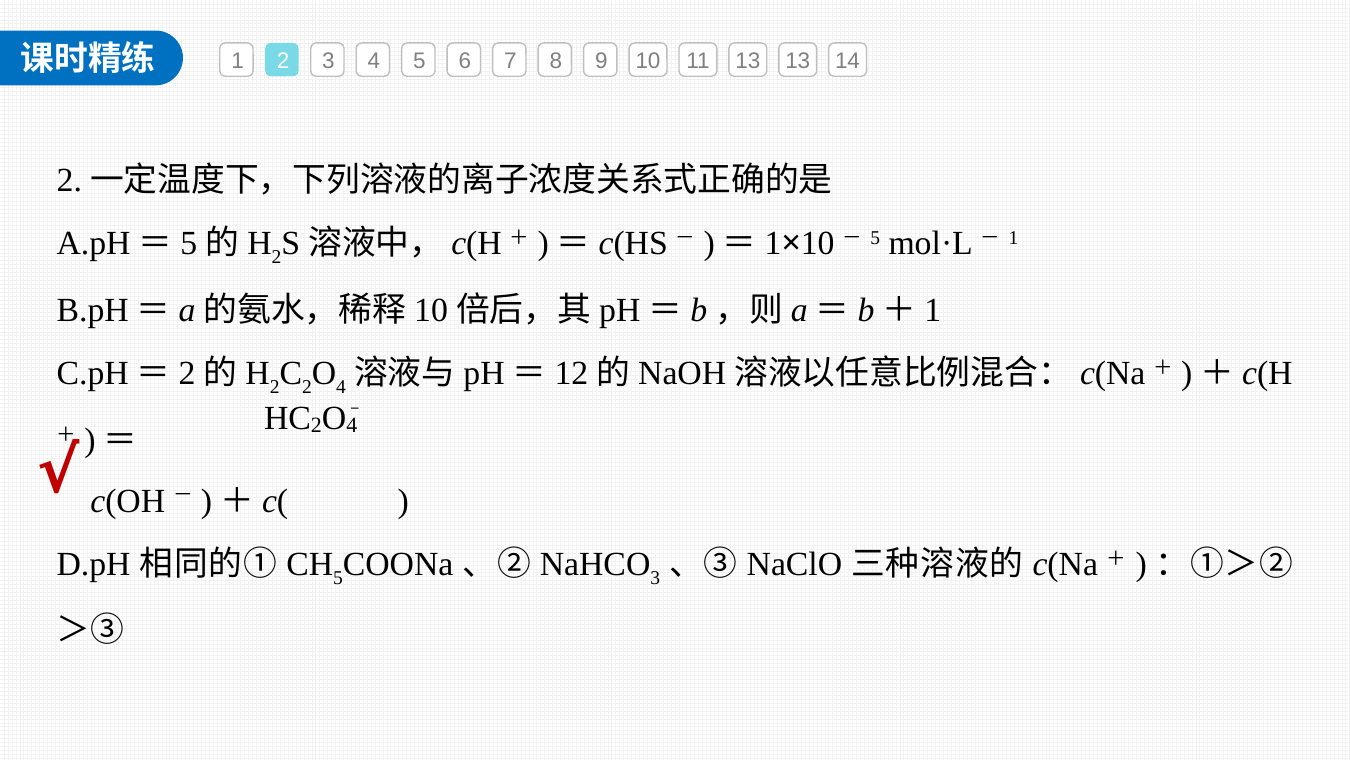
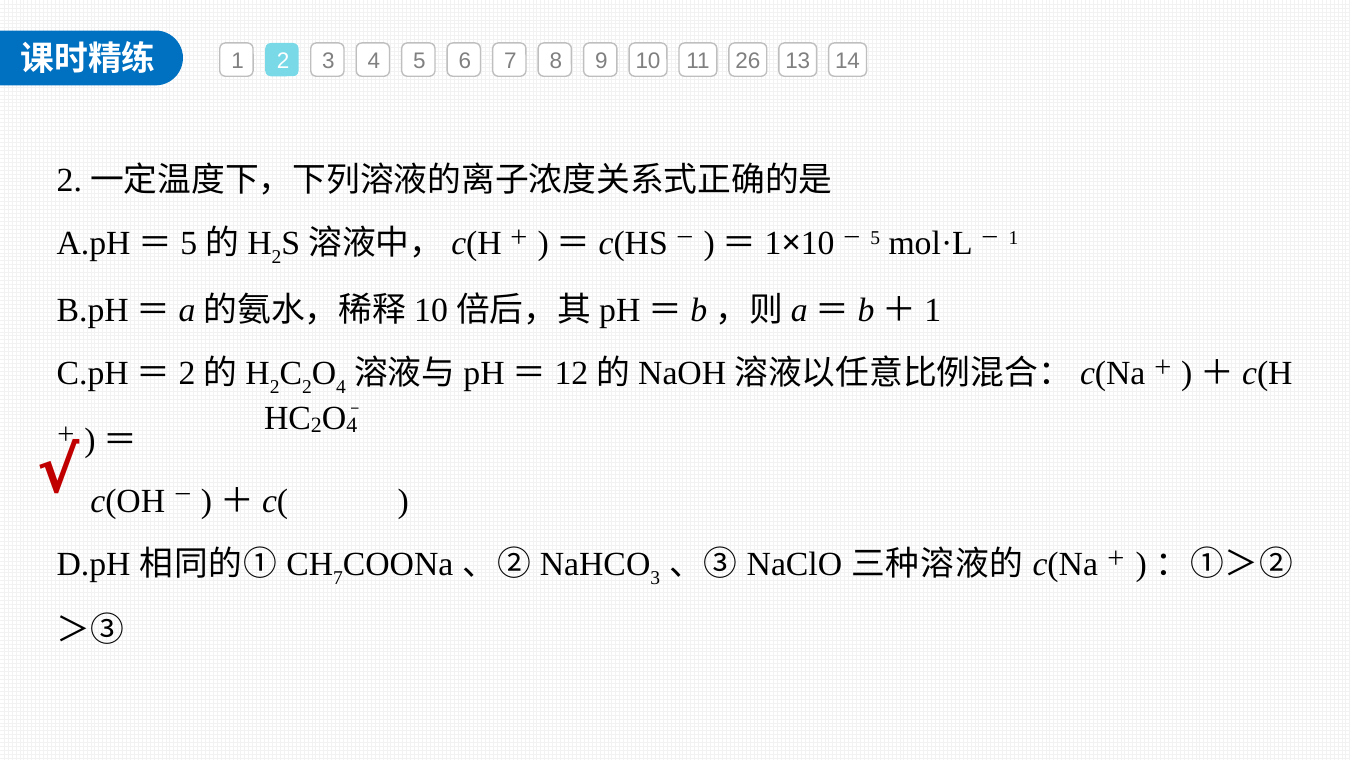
11 13: 13 -> 26
5 at (338, 577): 5 -> 7
